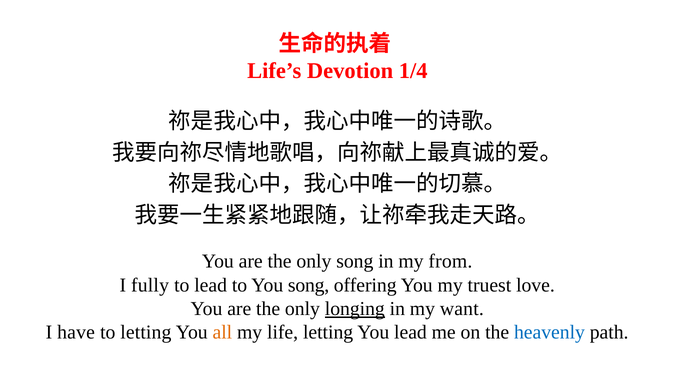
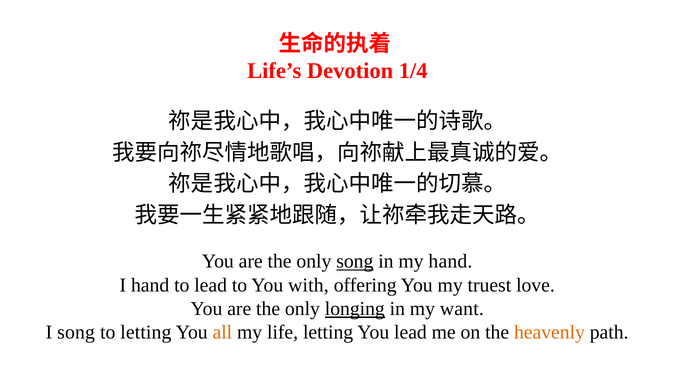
song at (355, 261) underline: none -> present
my from: from -> hand
I fully: fully -> hand
You song: song -> with
I have: have -> song
heavenly colour: blue -> orange
